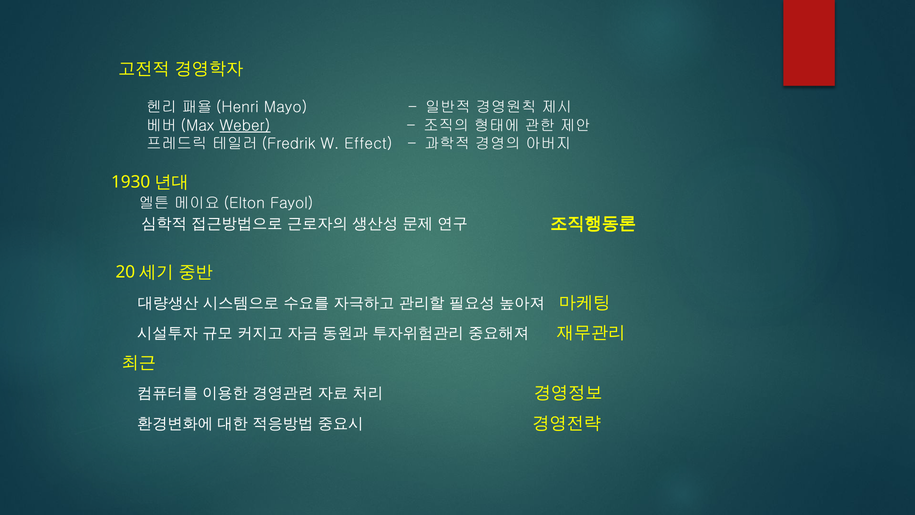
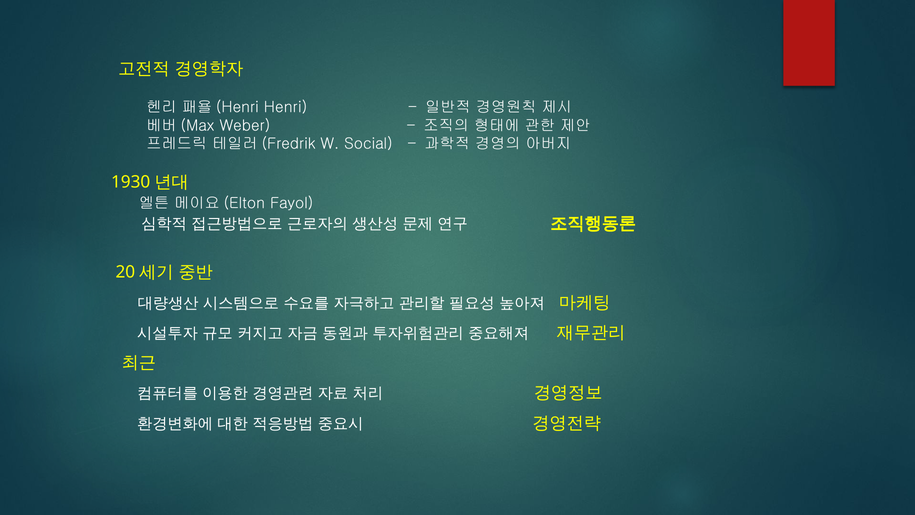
Mayo: Mayo -> Henri
Weber underline: present -> none
Effect: Effect -> Social
